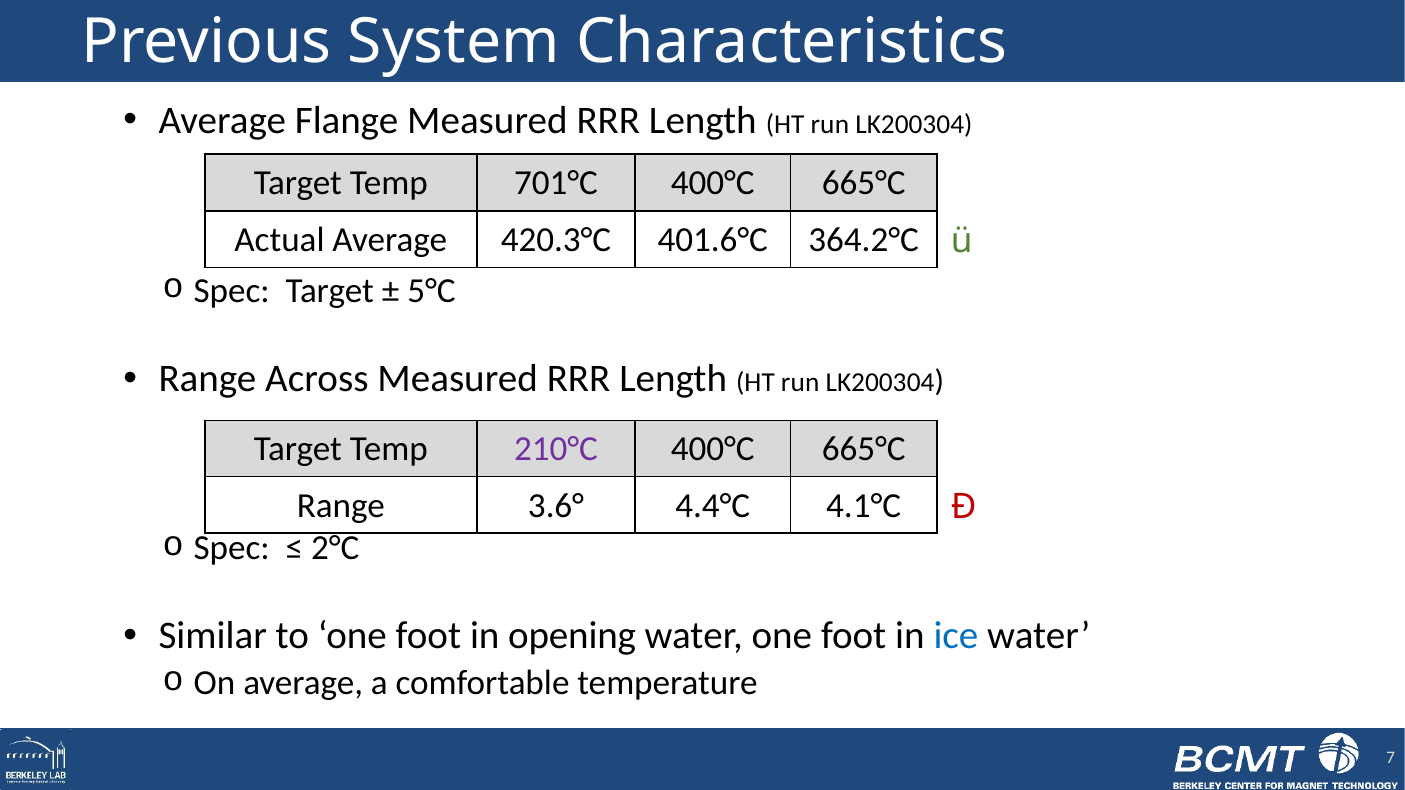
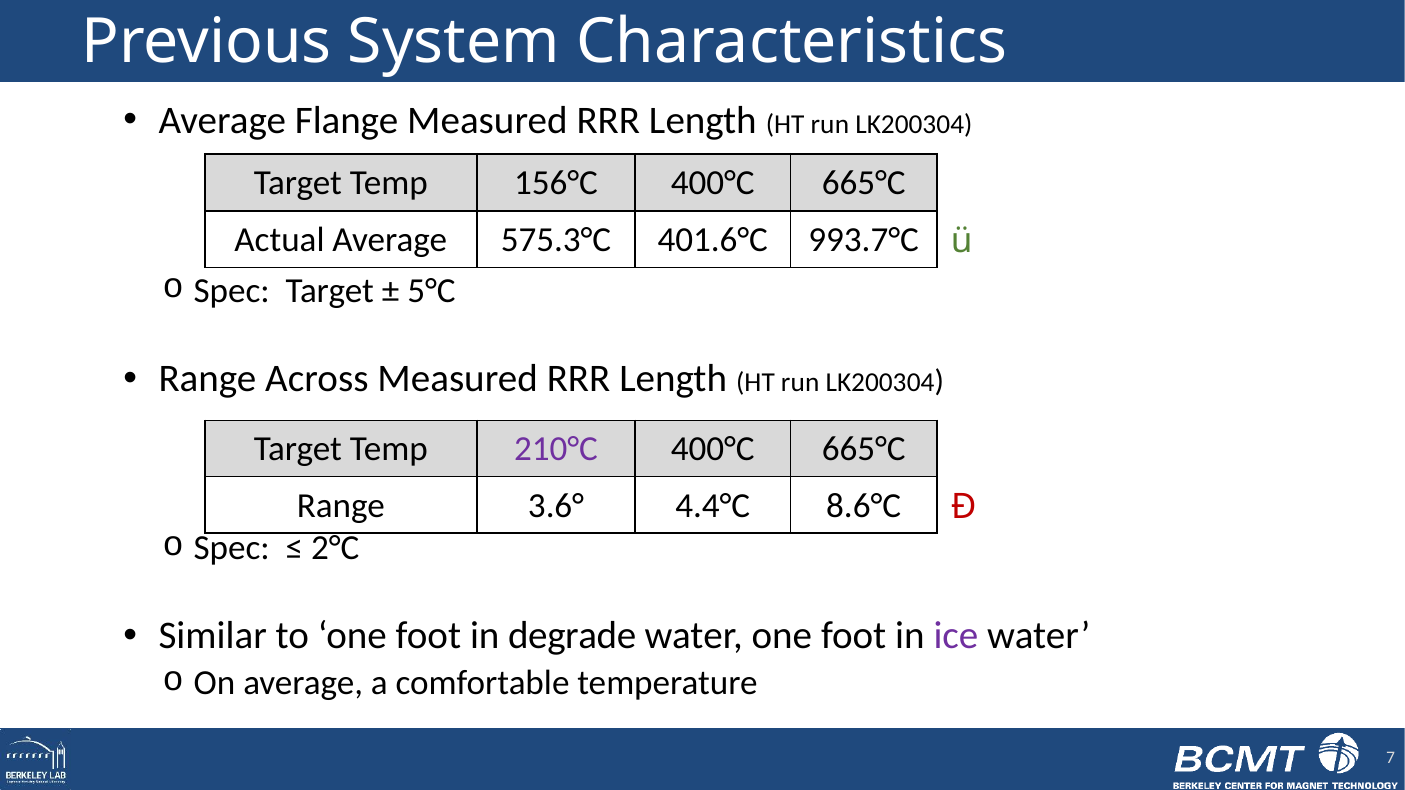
701°C: 701°C -> 156°C
420.3°C: 420.3°C -> 575.3°C
364.2°C: 364.2°C -> 993.7°C
4.1°C: 4.1°C -> 8.6°C
opening: opening -> degrade
ice colour: blue -> purple
